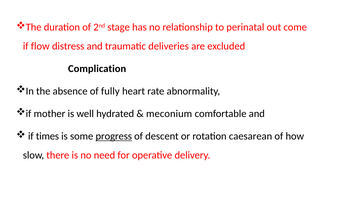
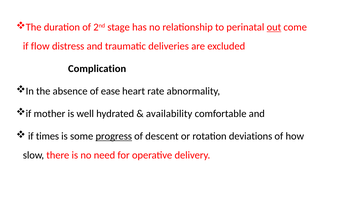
out underline: none -> present
fully: fully -> ease
meconium: meconium -> availability
caesarean: caesarean -> deviations
